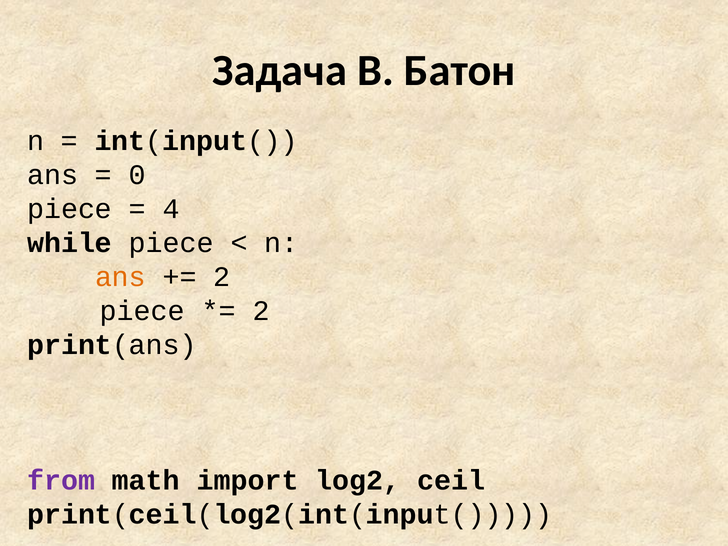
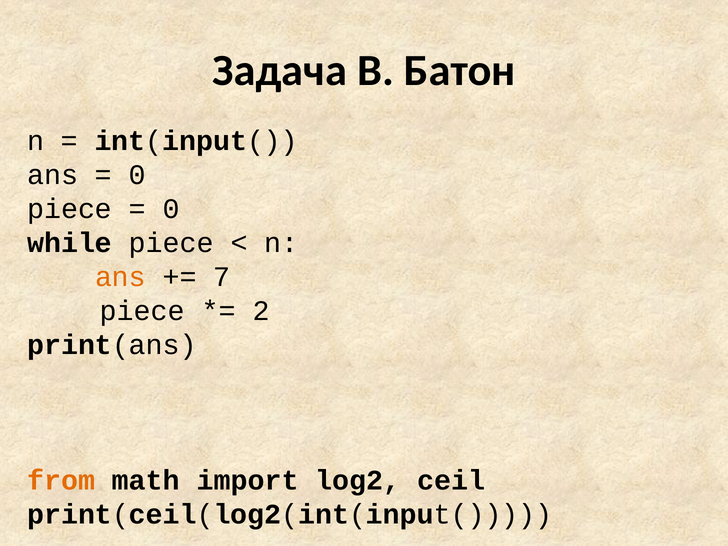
4 at (171, 209): 4 -> 0
2 at (222, 277): 2 -> 7
from colour: purple -> orange
